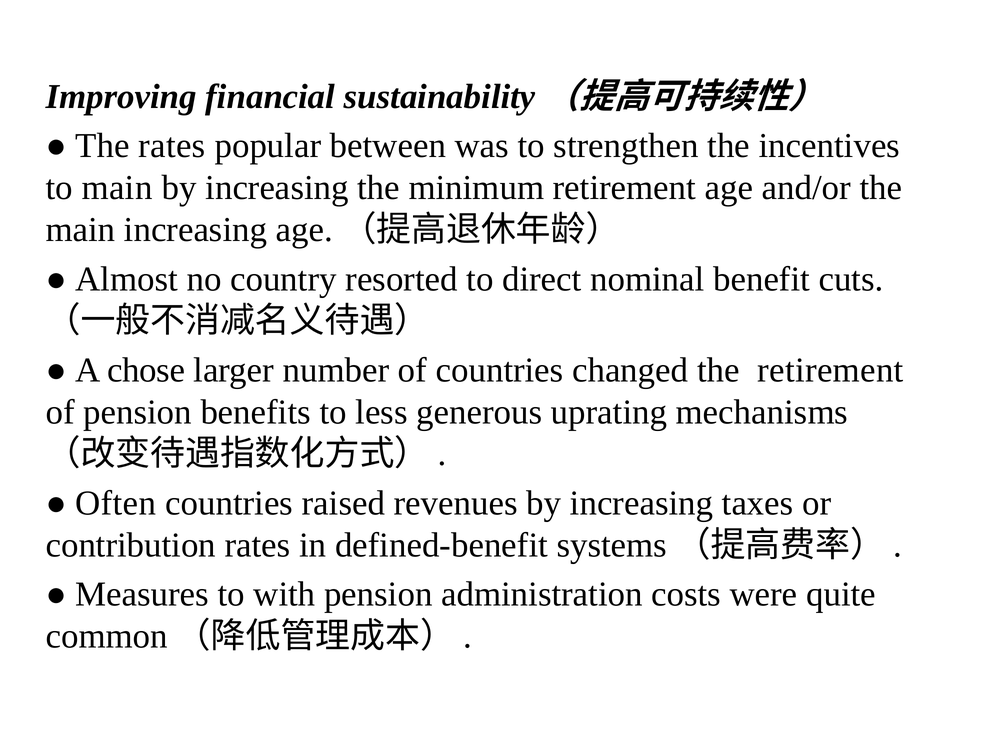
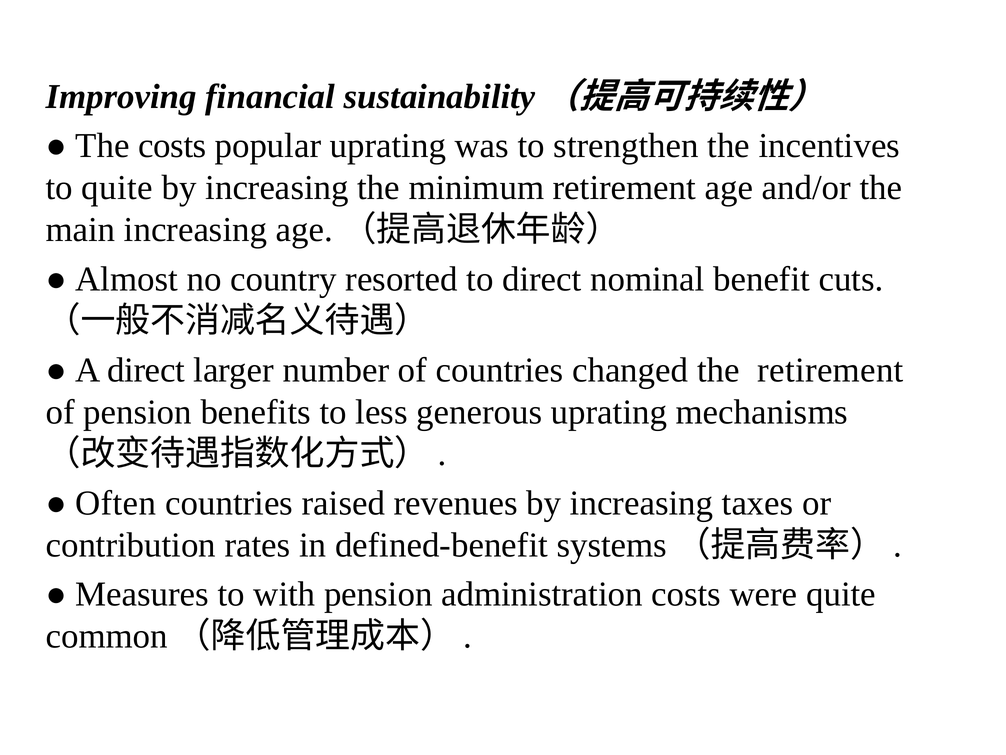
The rates: rates -> costs
popular between: between -> uprating
to main: main -> quite
A chose: chose -> direct
